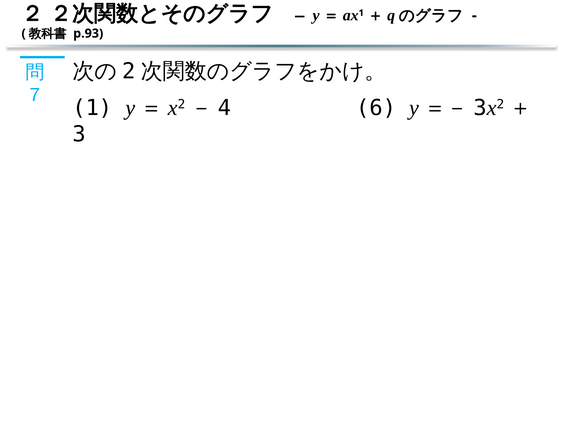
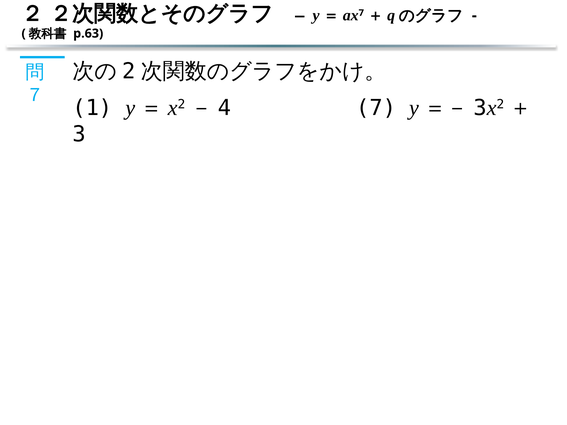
1 at (361, 13): 1 -> 7
p.93: p.93 -> p.63
6 at (376, 108): 6 -> 7
